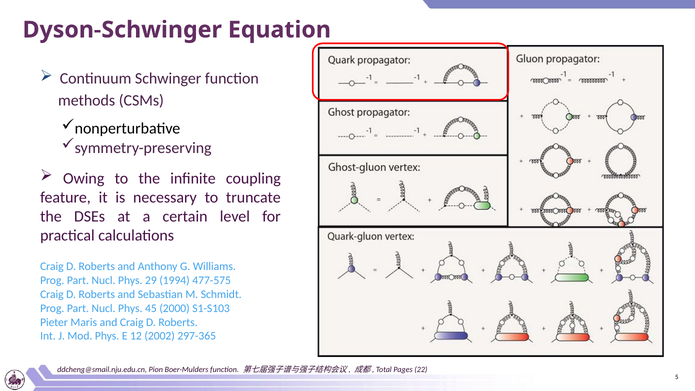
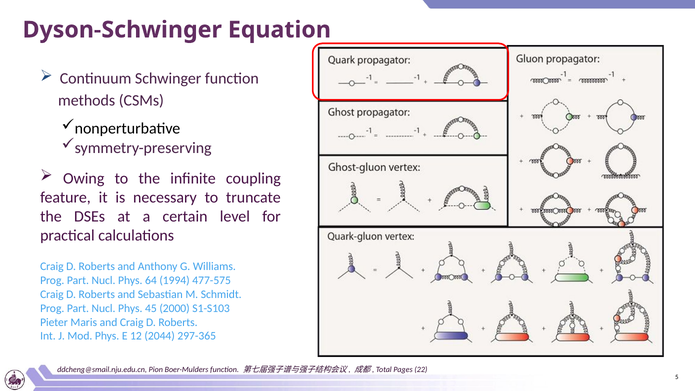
29: 29 -> 64
2002: 2002 -> 2044
